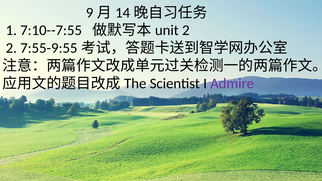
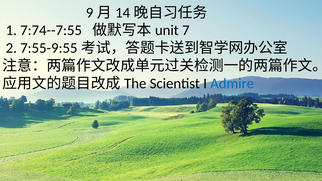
7:10--7:55: 7:10--7:55 -> 7:74--7:55
2 at (186, 30): 2 -> 7
Admire colour: purple -> blue
